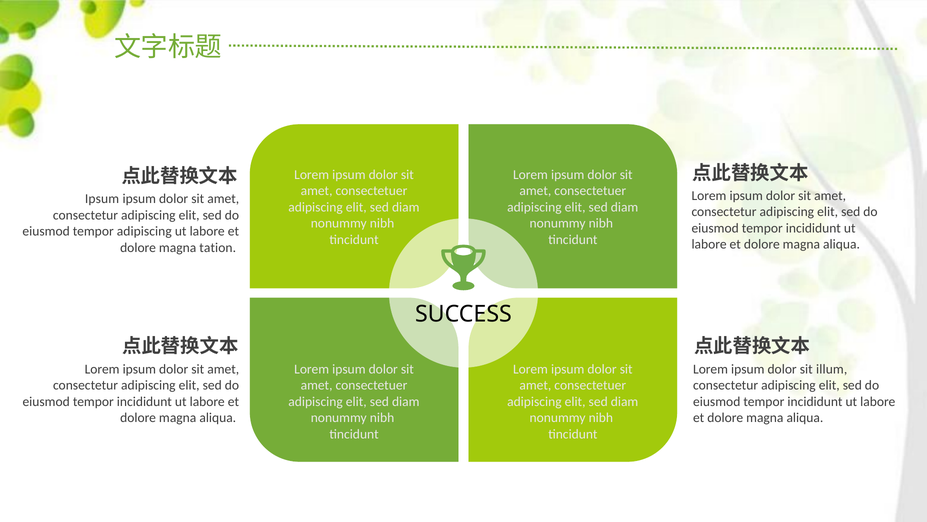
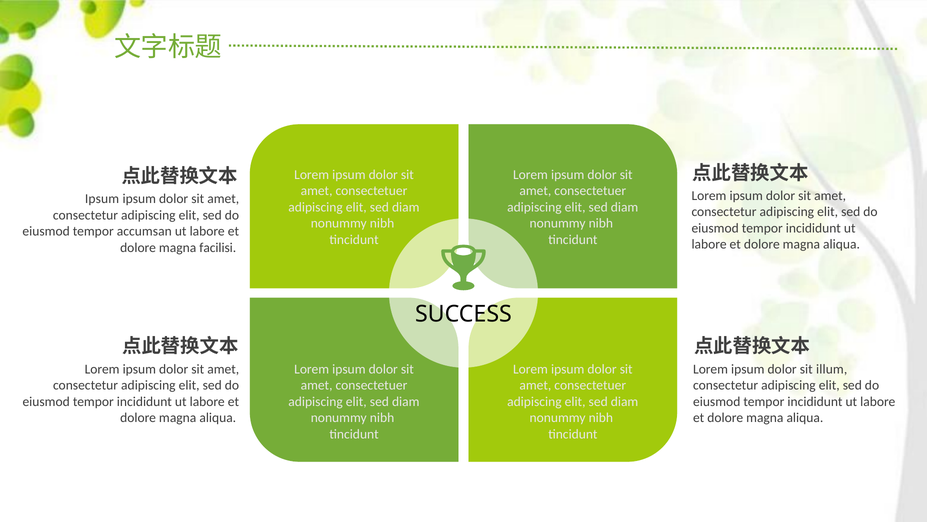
tempor adipiscing: adipiscing -> accumsan
tation: tation -> facilisi
